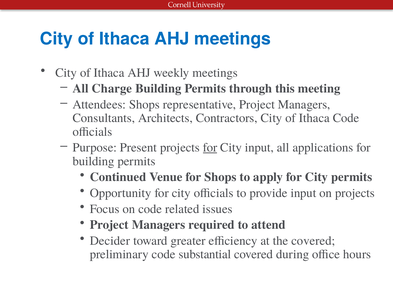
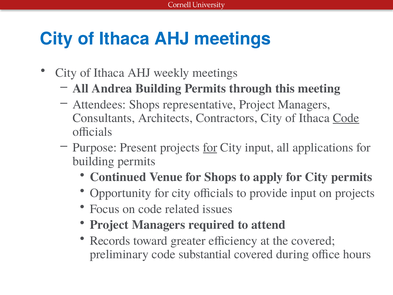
Charge: Charge -> Andrea
Code at (346, 118) underline: none -> present
Decider: Decider -> Records
